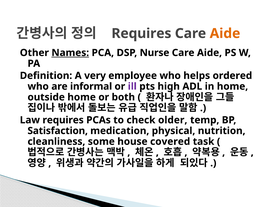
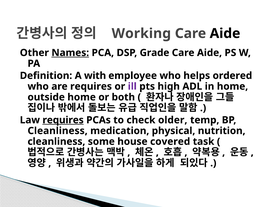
Requires at (141, 33): Requires -> Working
Aide at (225, 33) colour: orange -> black
Nurse: Nurse -> Grade
very: very -> with
are informal: informal -> requires
requires at (63, 120) underline: none -> present
Satisfaction at (58, 131): Satisfaction -> Cleanliness
